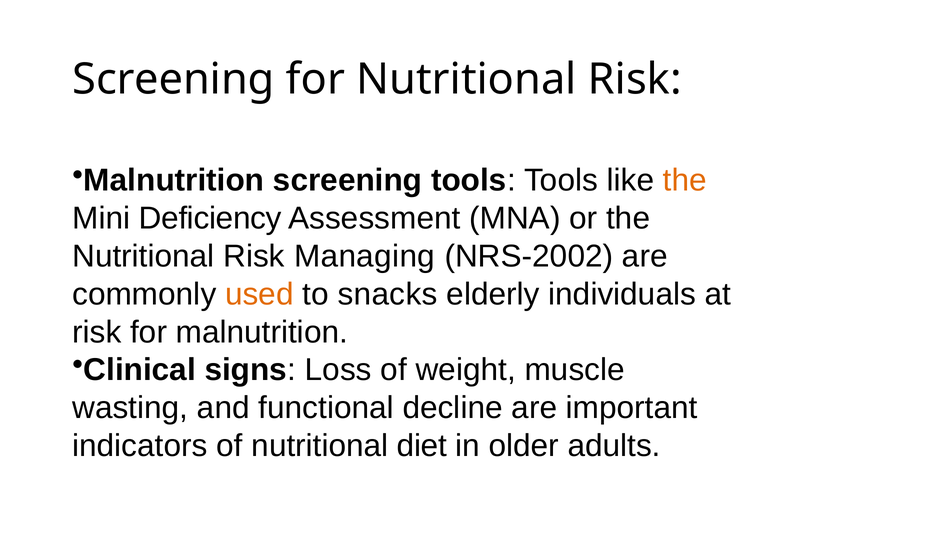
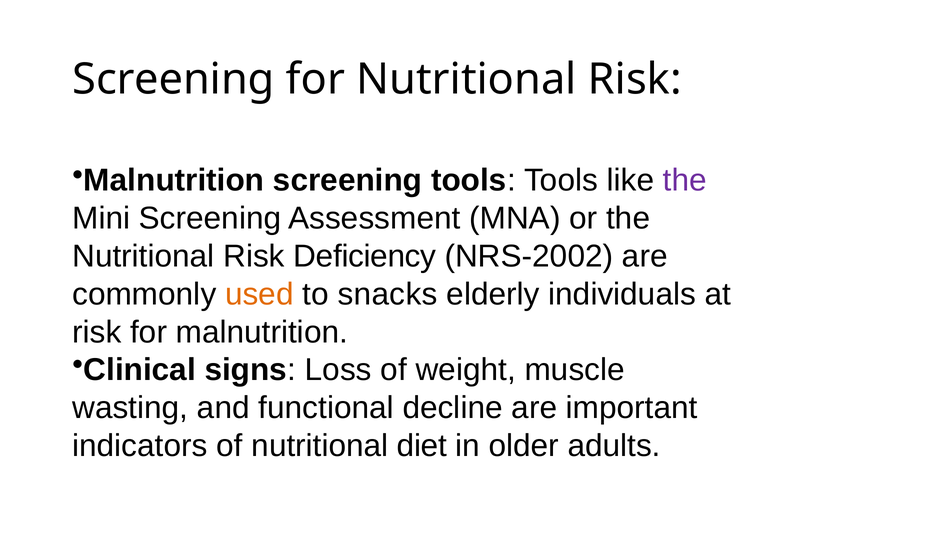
the at (685, 181) colour: orange -> purple
Mini Deficiency: Deficiency -> Screening
Managing: Managing -> Deficiency
